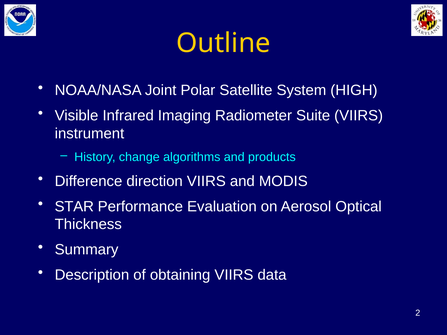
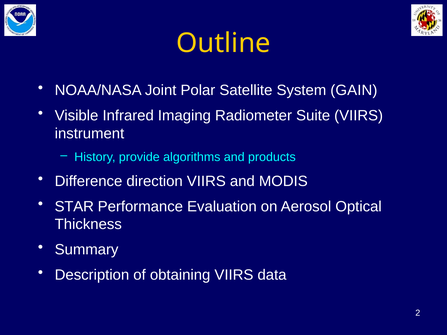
HIGH: HIGH -> GAIN
change: change -> provide
